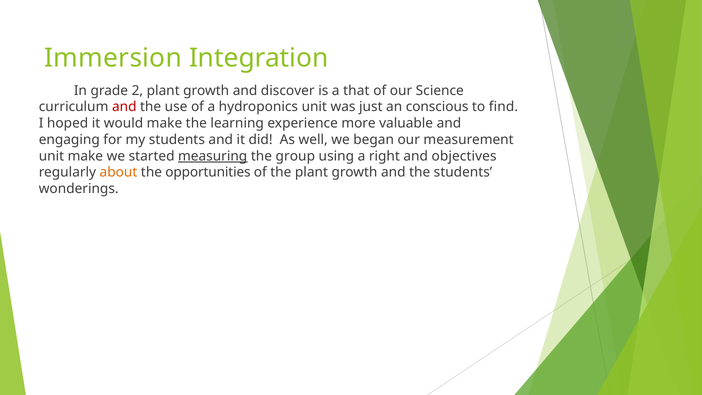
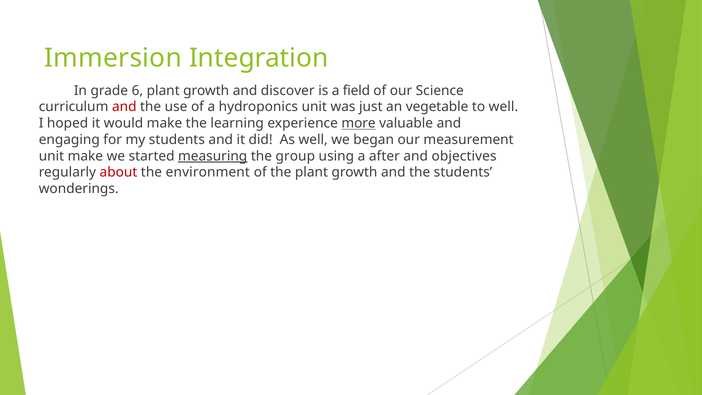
2: 2 -> 6
that: that -> field
conscious: conscious -> vegetable
to find: find -> well
more underline: none -> present
right: right -> after
about colour: orange -> red
opportunities: opportunities -> environment
